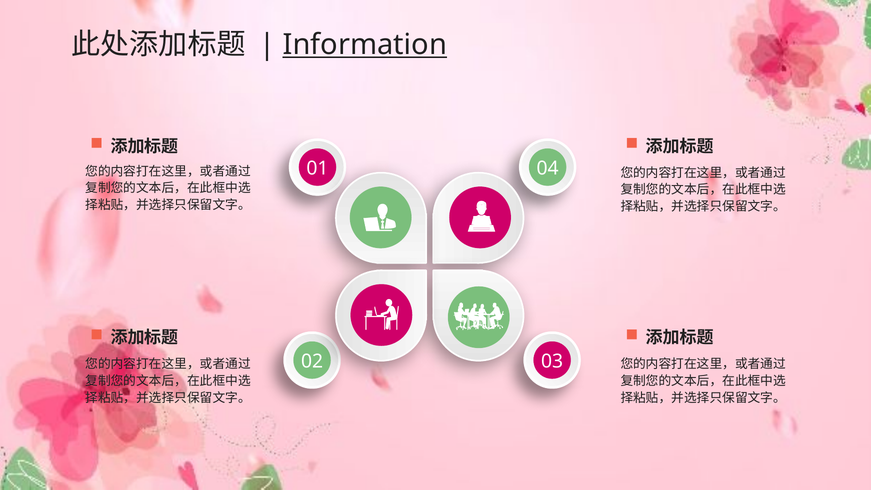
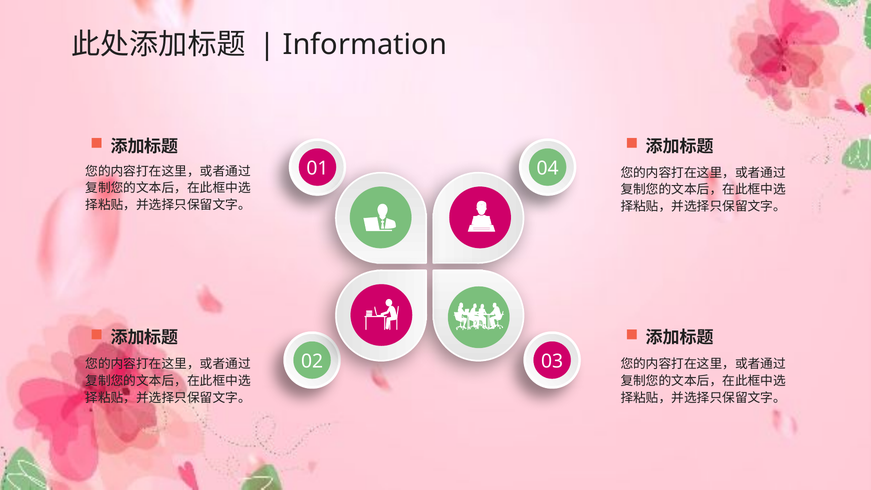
Information underline: present -> none
